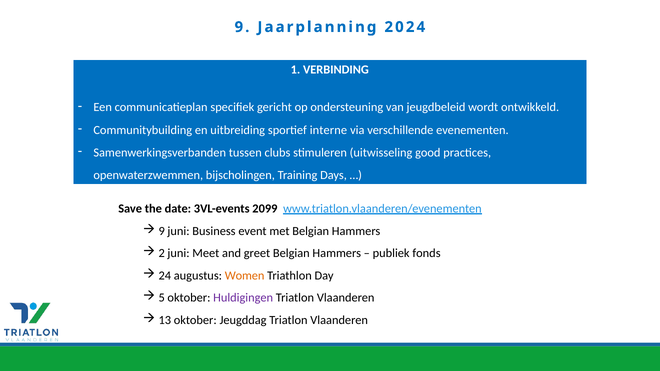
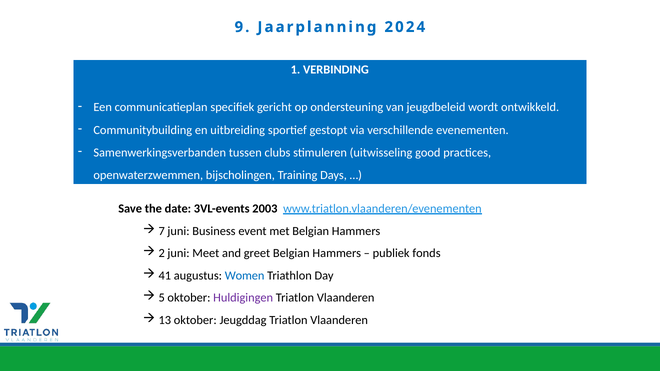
interne: interne -> gestopt
2099: 2099 -> 2003
9 at (162, 231): 9 -> 7
24: 24 -> 41
Women colour: orange -> blue
